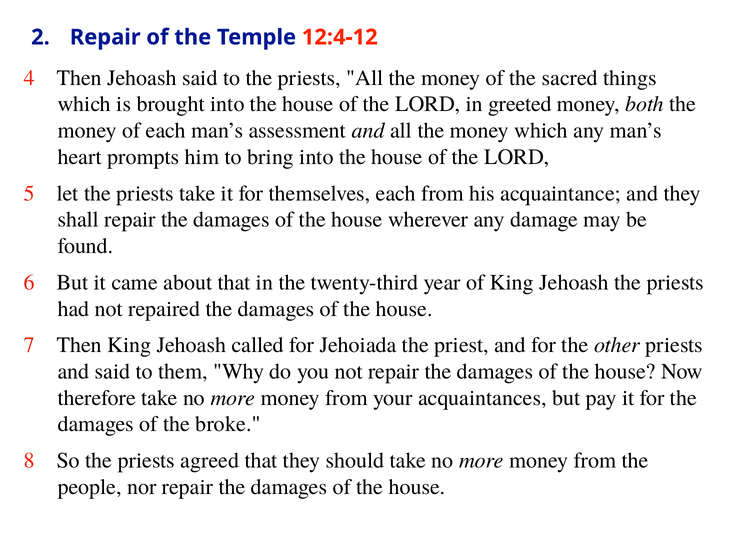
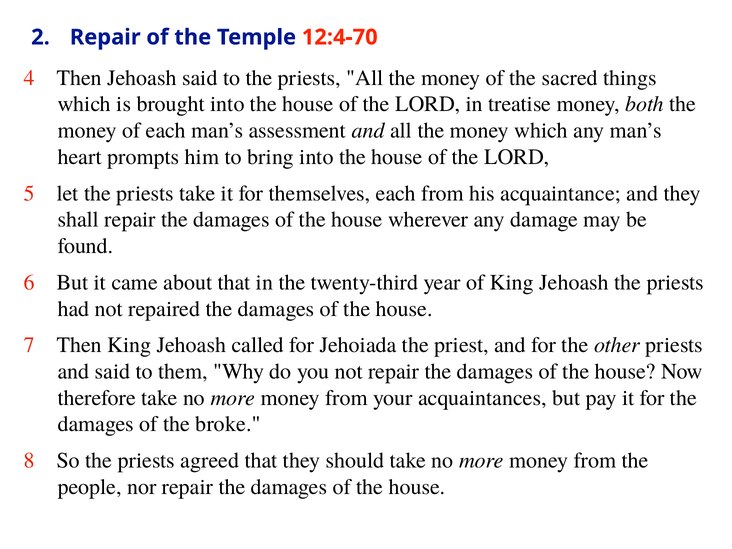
12:4-12: 12:4-12 -> 12:4-70
greeted: greeted -> treatise
